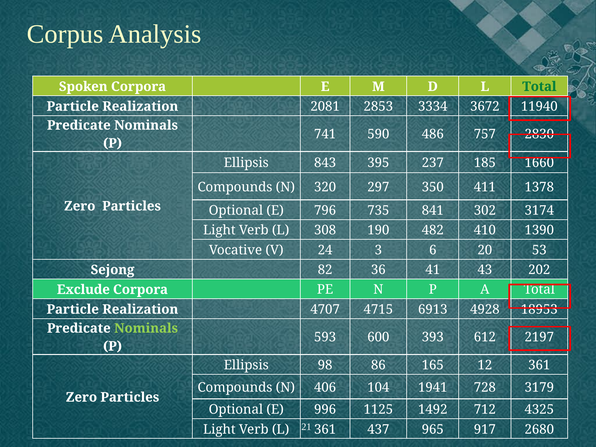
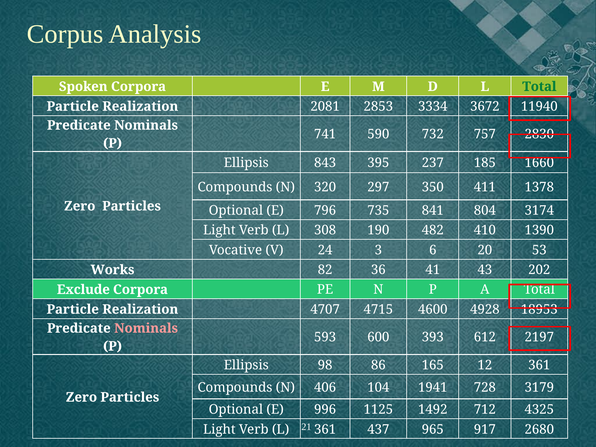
486: 486 -> 732
302: 302 -> 804
Sejong: Sejong -> Works
6913: 6913 -> 4600
Nominals at (146, 328) colour: light green -> pink
